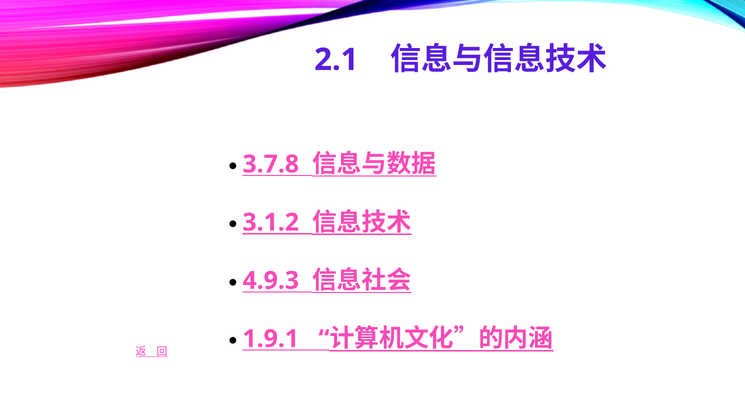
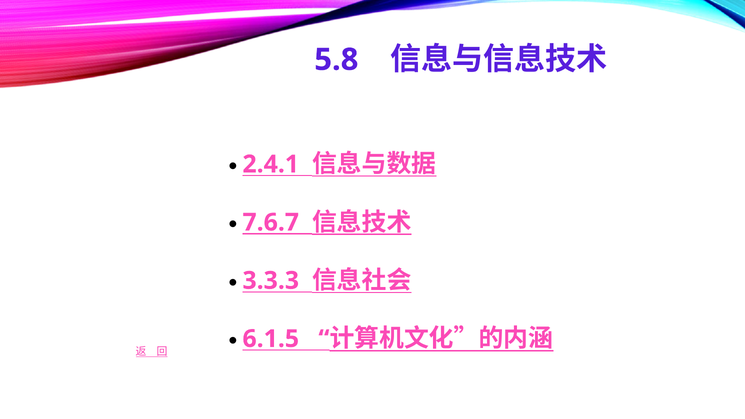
2.1: 2.1 -> 5.8
3.7.8: 3.7.8 -> 2.4.1
3.1.2: 3.1.2 -> 7.6.7
4.9.3: 4.9.3 -> 3.3.3
1.9.1: 1.9.1 -> 6.1.5
